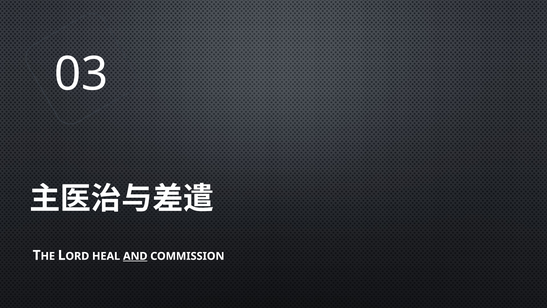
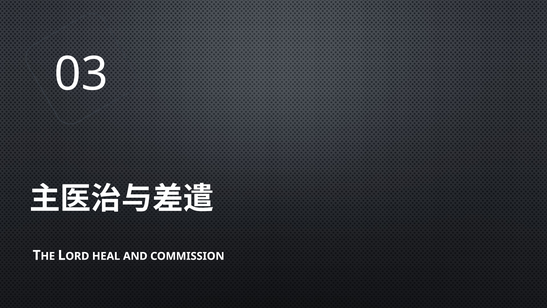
AND underline: present -> none
